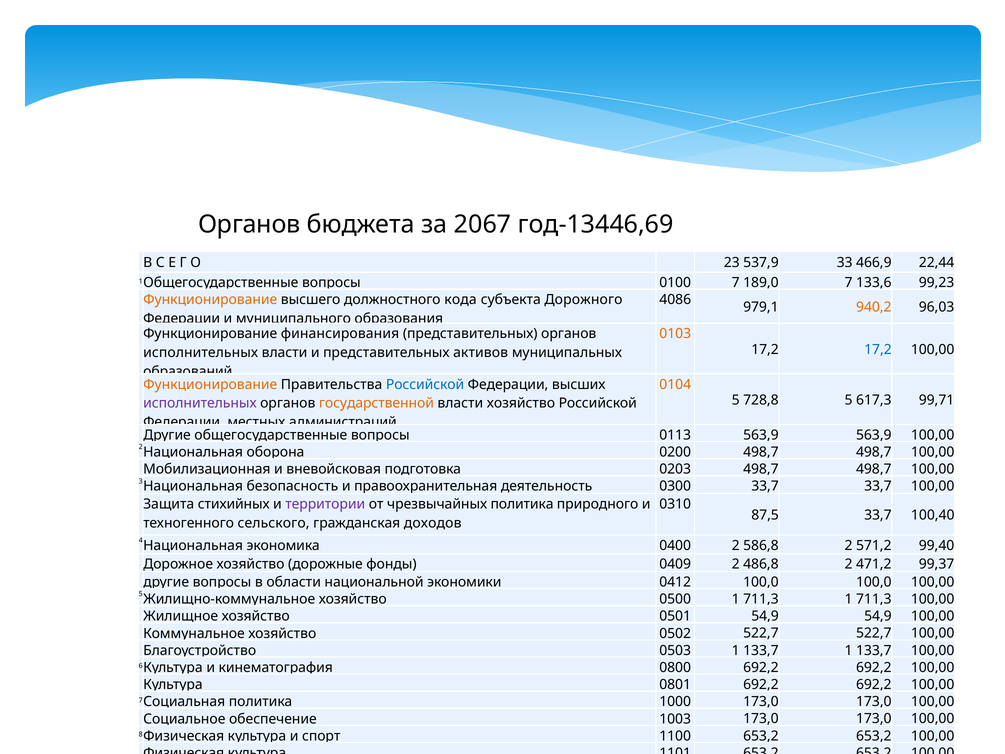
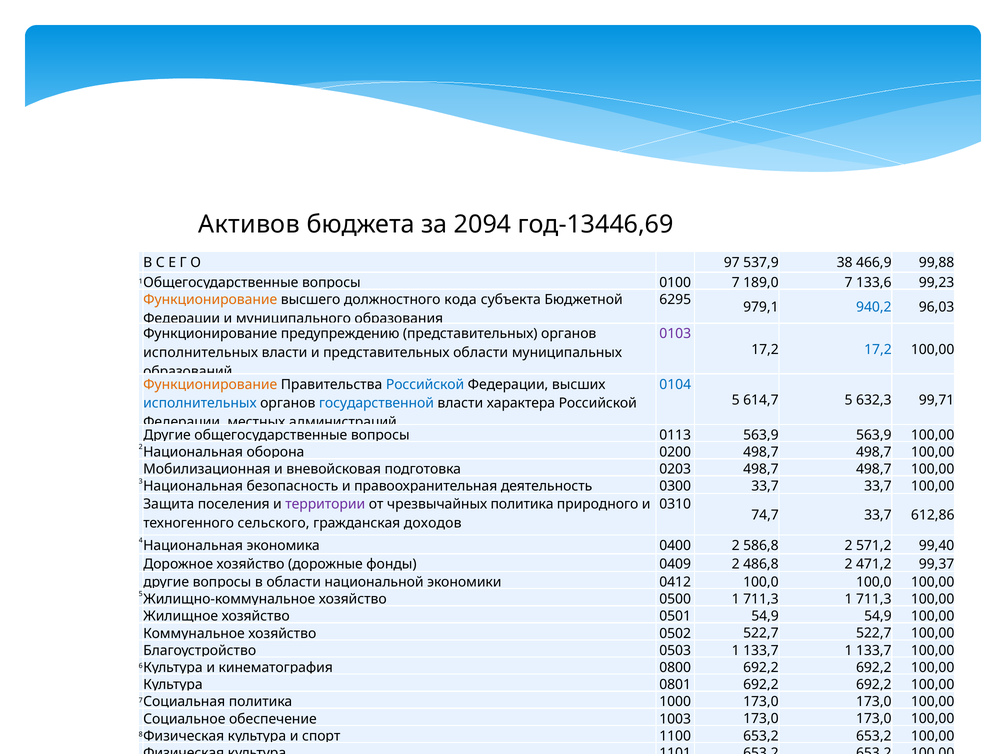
Органов at (249, 225): Органов -> Активов
2067: 2067 -> 2094
23: 23 -> 97
33: 33 -> 38
22,44: 22,44 -> 99,88
Дорожного: Дорожного -> Бюджетной
4086: 4086 -> 6295
940,2 colour: orange -> blue
финансирования: финансирования -> предупреждению
0103 colour: orange -> purple
представительных активов: активов -> области
0104 colour: orange -> blue
728,8: 728,8 -> 614,7
617,3: 617,3 -> 632,3
исполнительных at (200, 403) colour: purple -> blue
государственной colour: orange -> blue
власти хозяйство: хозяйство -> характера
стихийных: стихийных -> поселения
87,5: 87,5 -> 74,7
100,40: 100,40 -> 612,86
